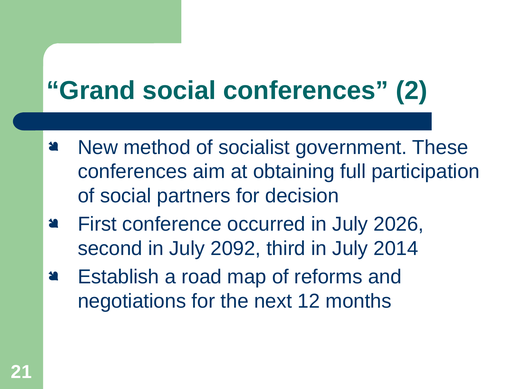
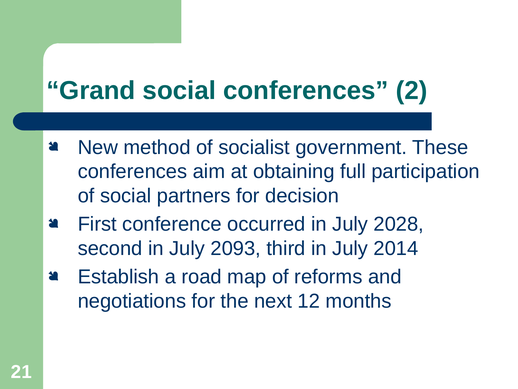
2026: 2026 -> 2028
2092: 2092 -> 2093
